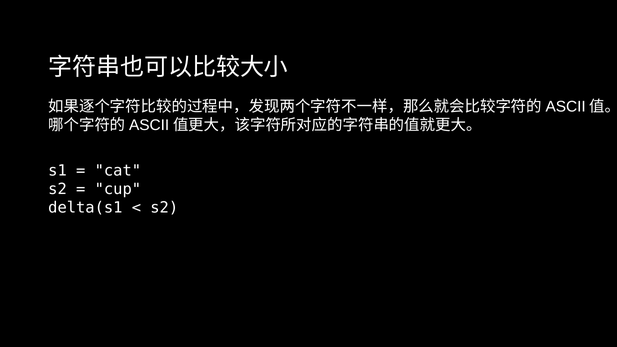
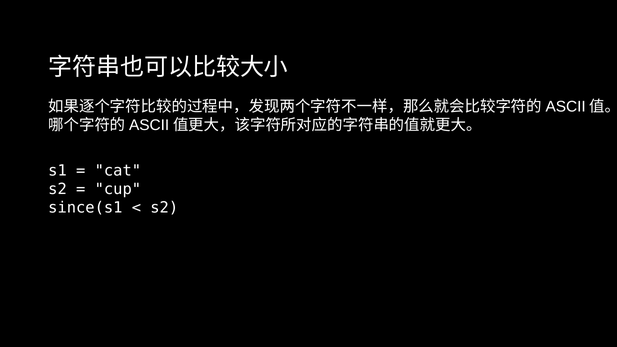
delta(s1: delta(s1 -> since(s1
